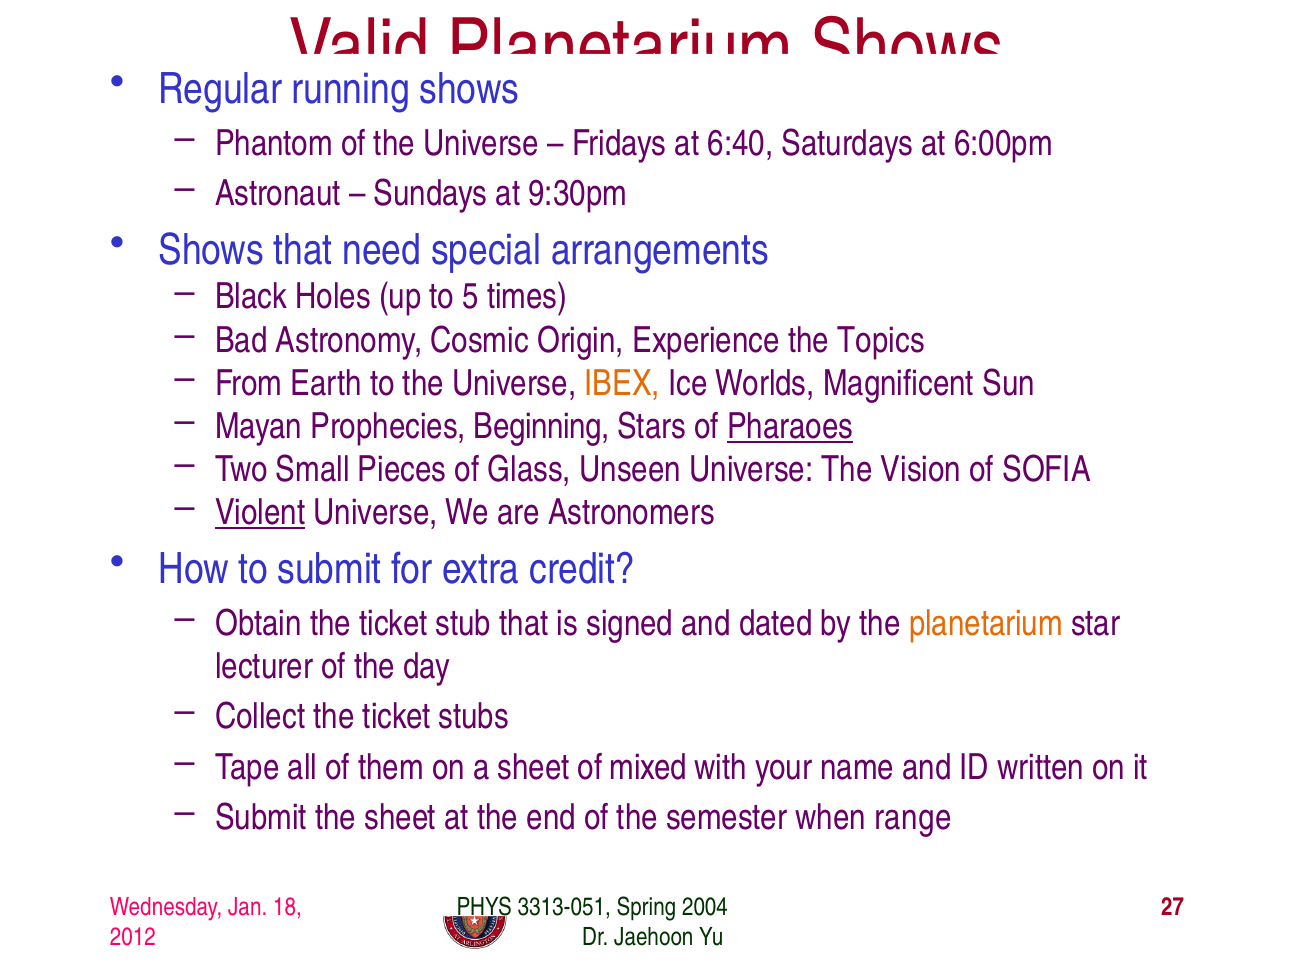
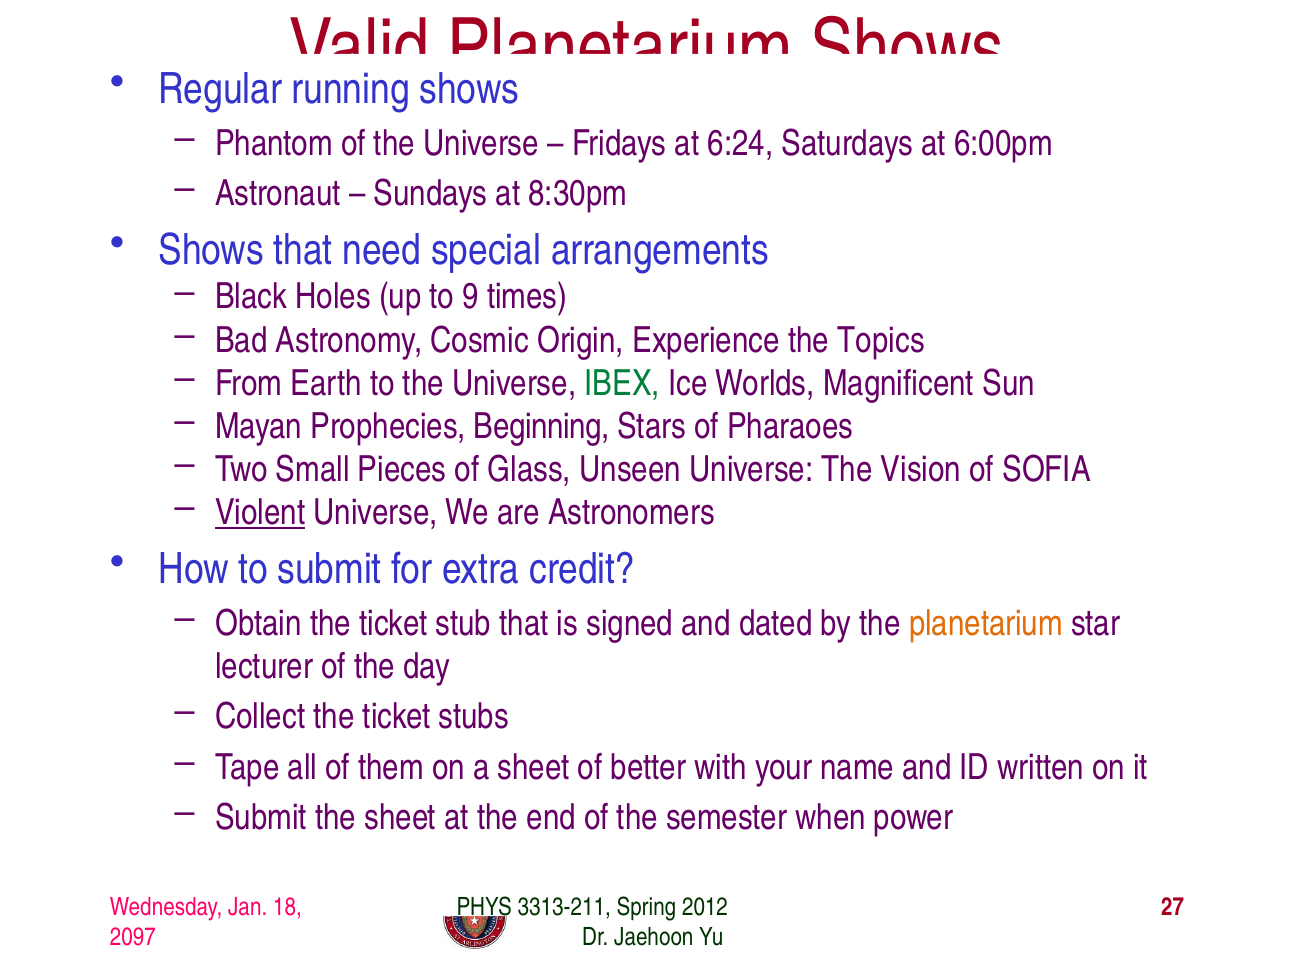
6:40: 6:40 -> 6:24
9:30pm: 9:30pm -> 8:30pm
5: 5 -> 9
IBEX colour: orange -> green
Pharaoes underline: present -> none
mixed: mixed -> better
range: range -> power
3313-051: 3313-051 -> 3313-211
2004: 2004 -> 2012
2012: 2012 -> 2097
